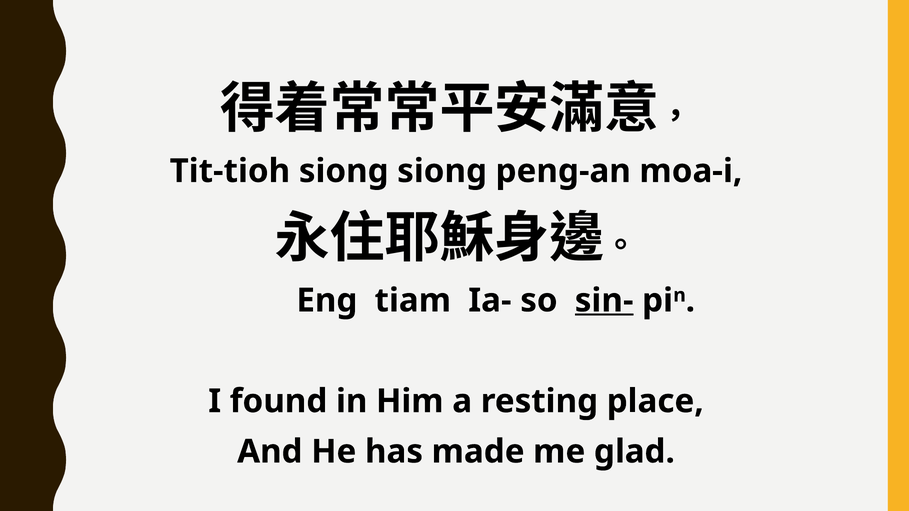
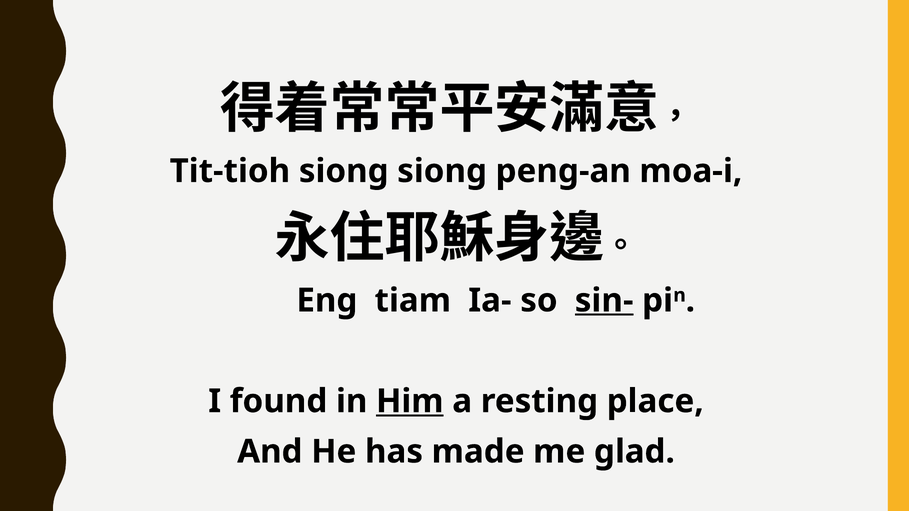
Him underline: none -> present
